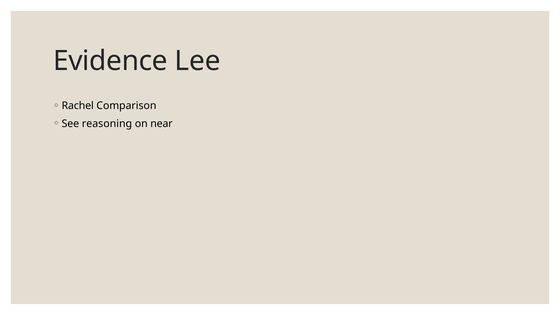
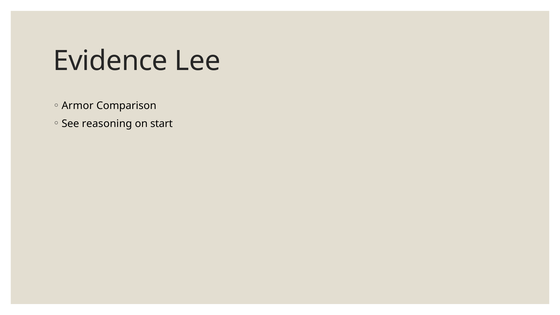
Rachel: Rachel -> Armor
near: near -> start
